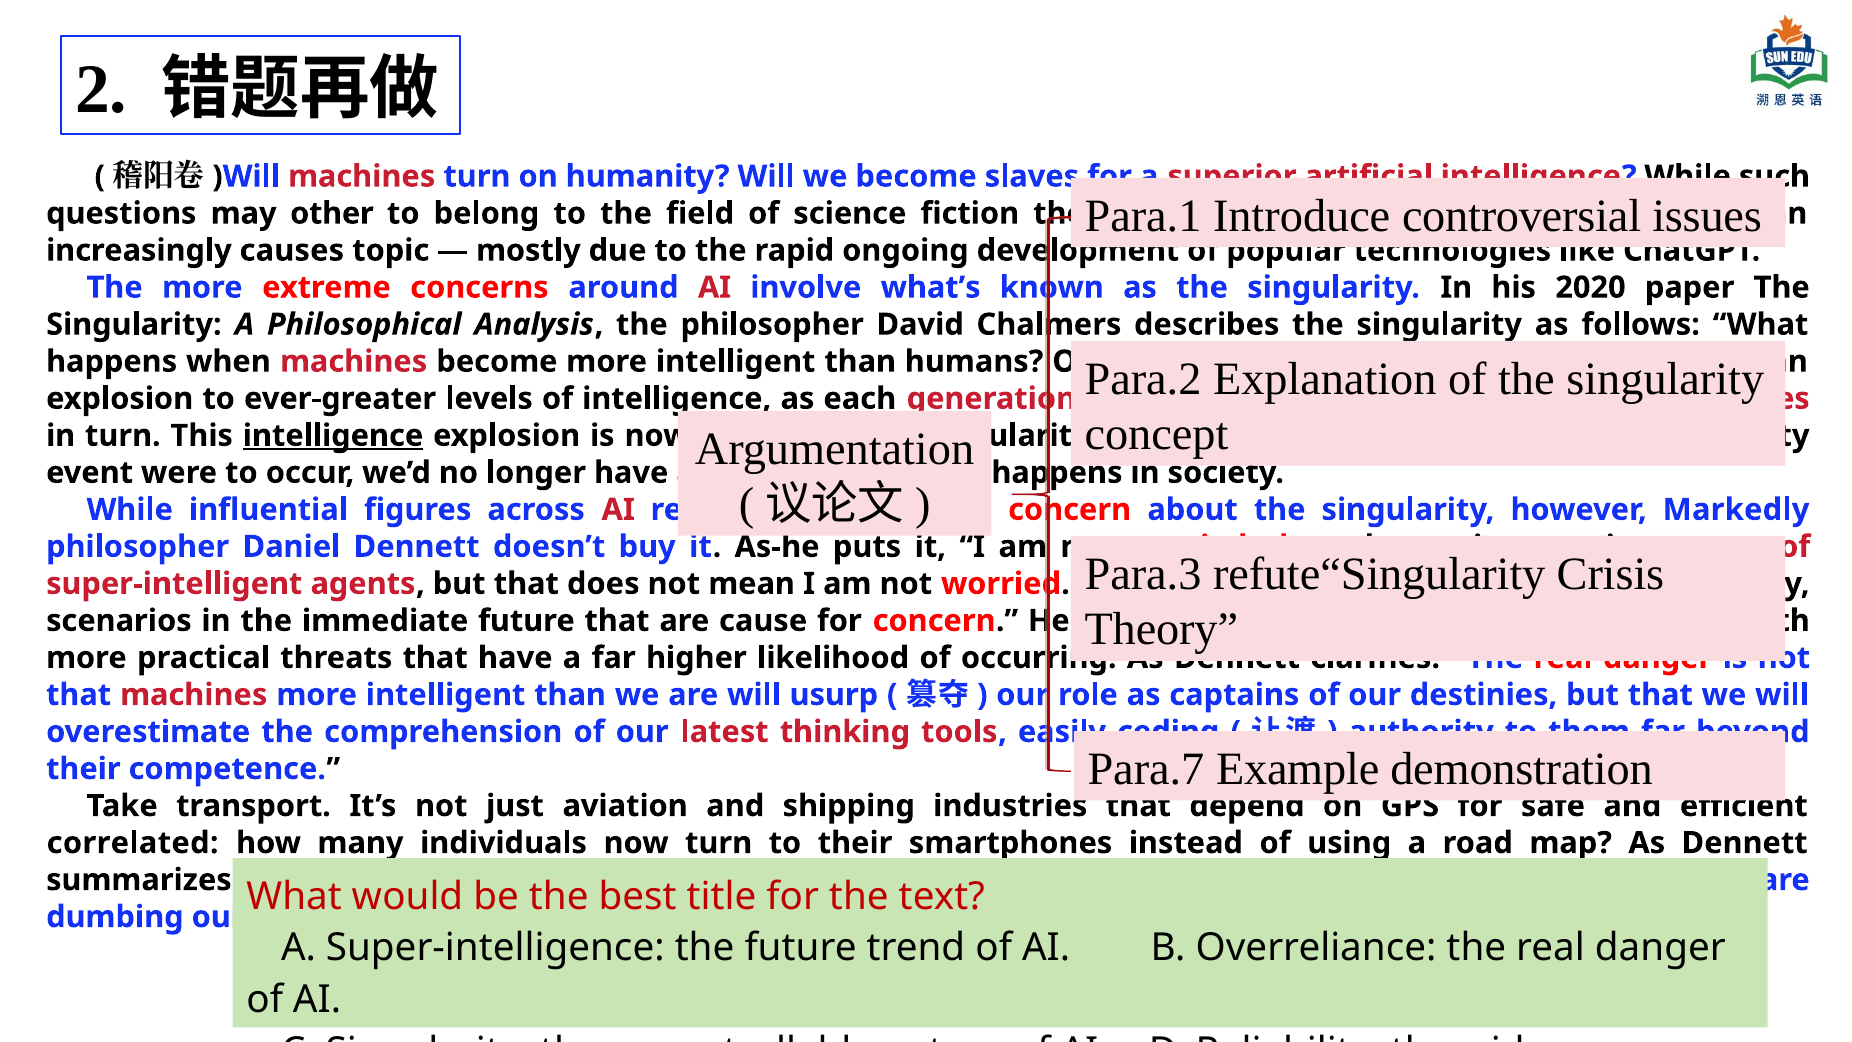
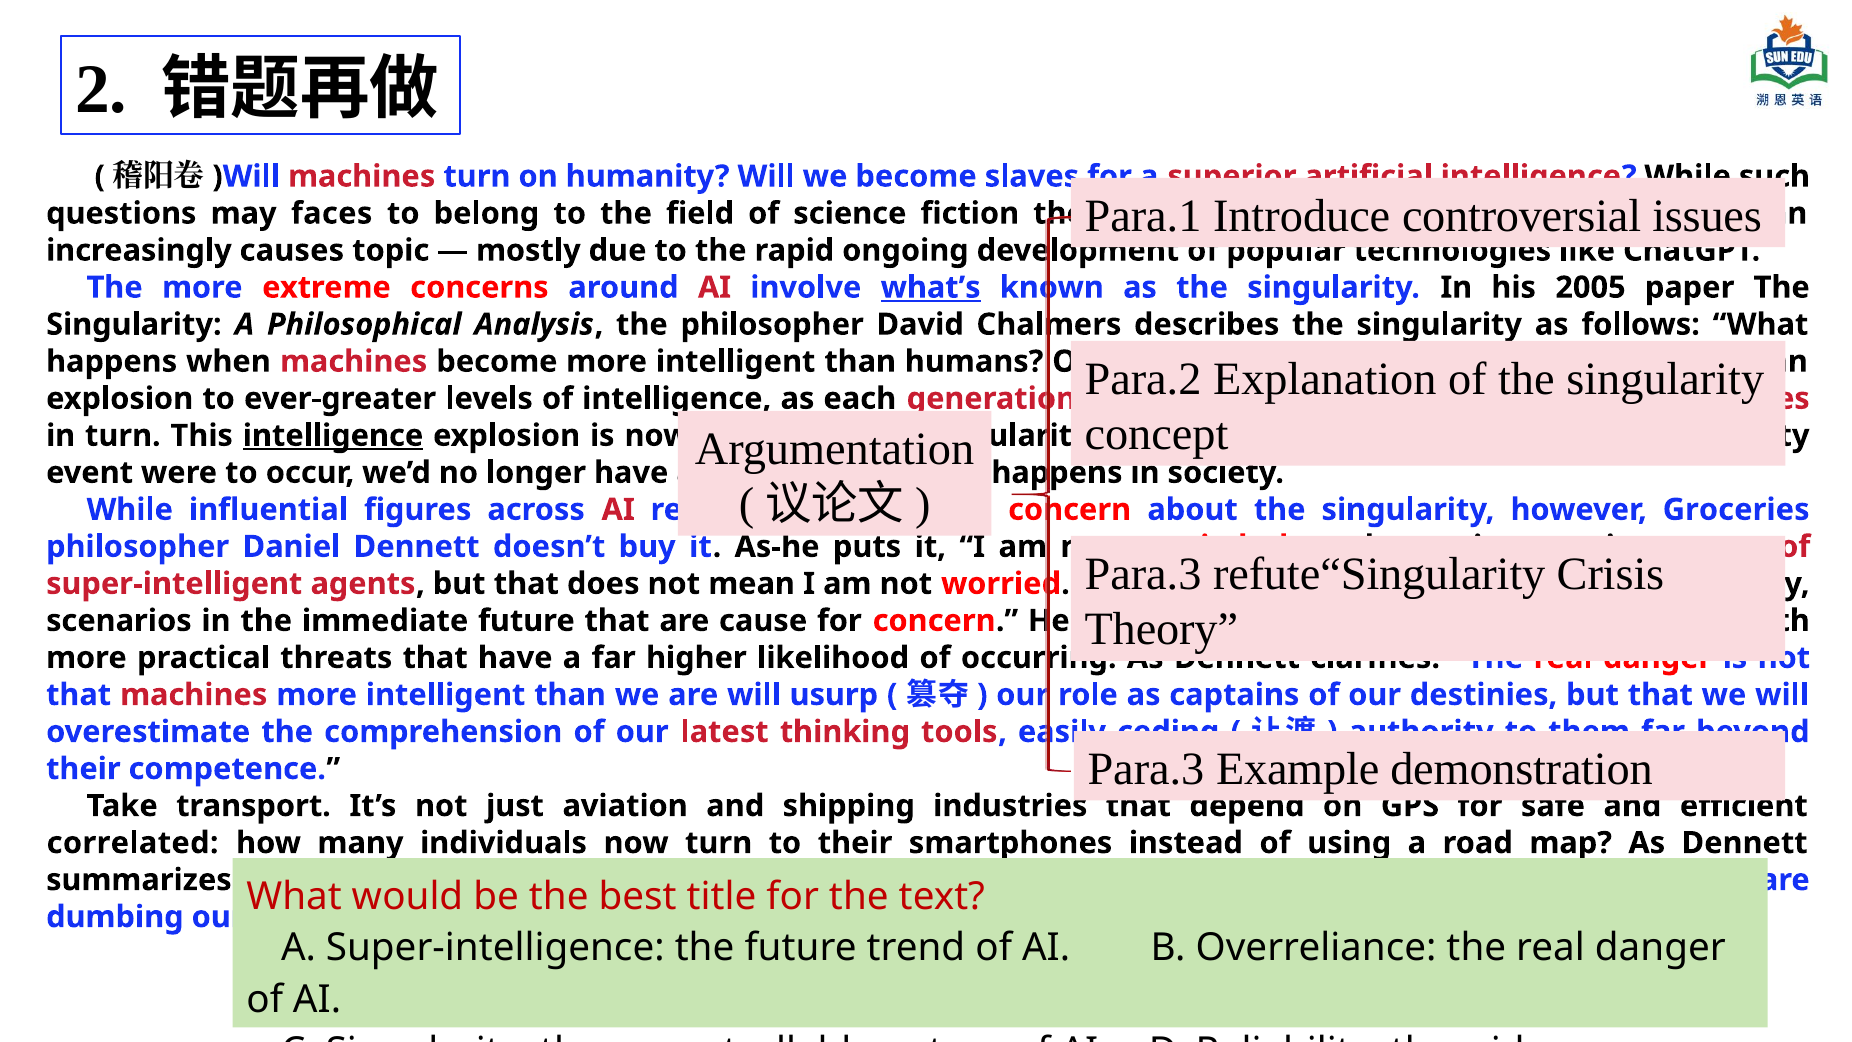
may other: other -> faces
what’s underline: none -> present
2020: 2020 -> 2005
Markedly: Markedly -> Groceries
Para.7 at (1146, 769): Para.7 -> Para.3
